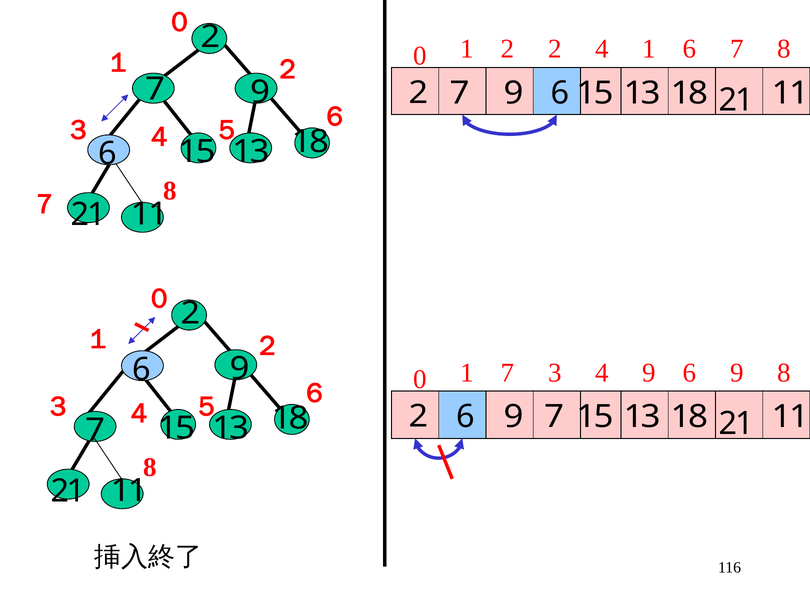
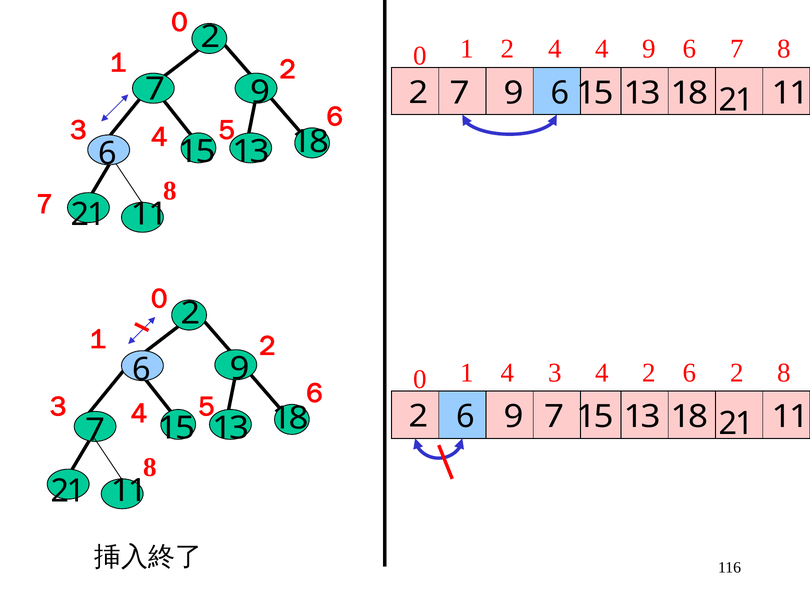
2 2: 2 -> 4
4 1: 1 -> 9
1 7: 7 -> 4
4 9: 9 -> 2
6 9: 9 -> 2
